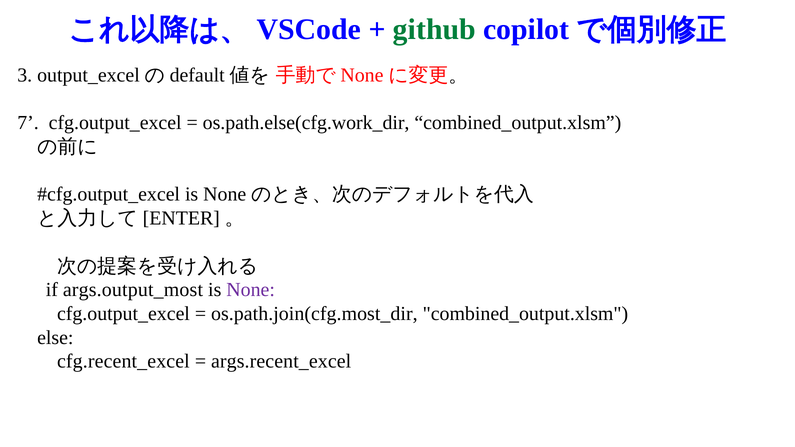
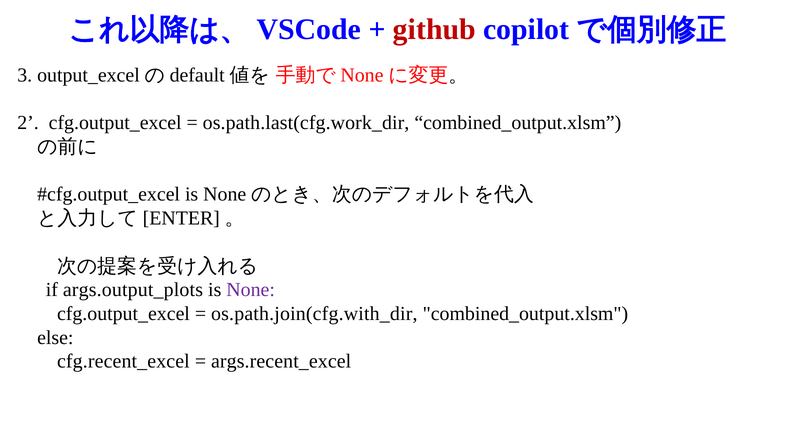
github colour: green -> red
7: 7 -> 2
os.path.else(cfg.work_dir: os.path.else(cfg.work_dir -> os.path.last(cfg.work_dir
args.output_most: args.output_most -> args.output_plots
os.path.join(cfg.most_dir: os.path.join(cfg.most_dir -> os.path.join(cfg.with_dir
